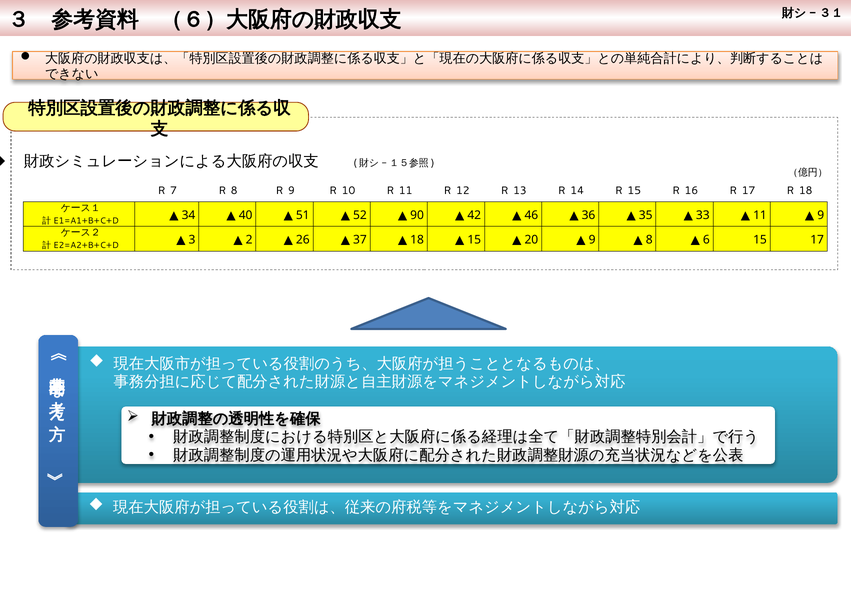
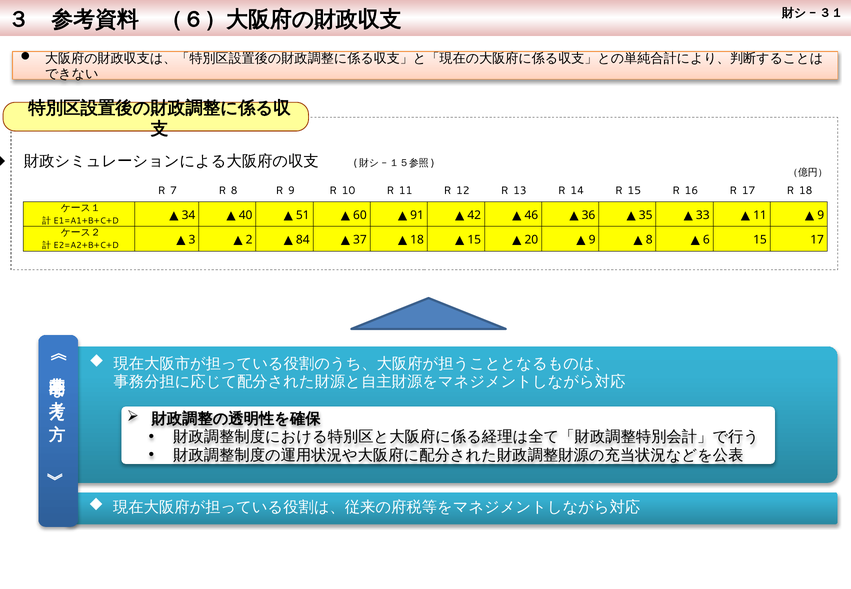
52: 52 -> 60
90: 90 -> 91
26: 26 -> 84
